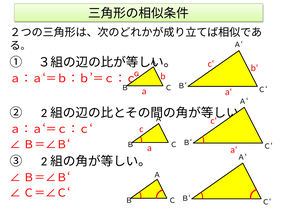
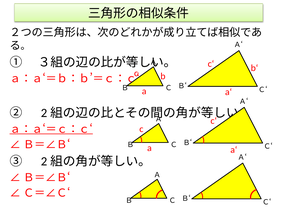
ａ：ａ‘＝ｃ：ｃ‘ underline: none -> present
